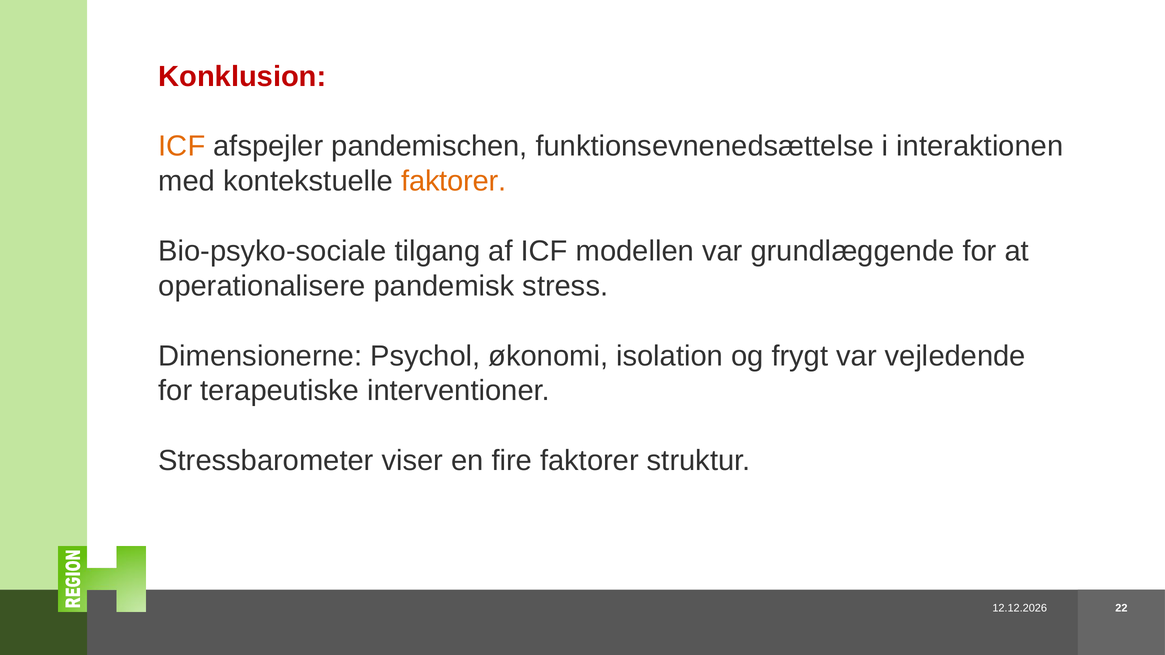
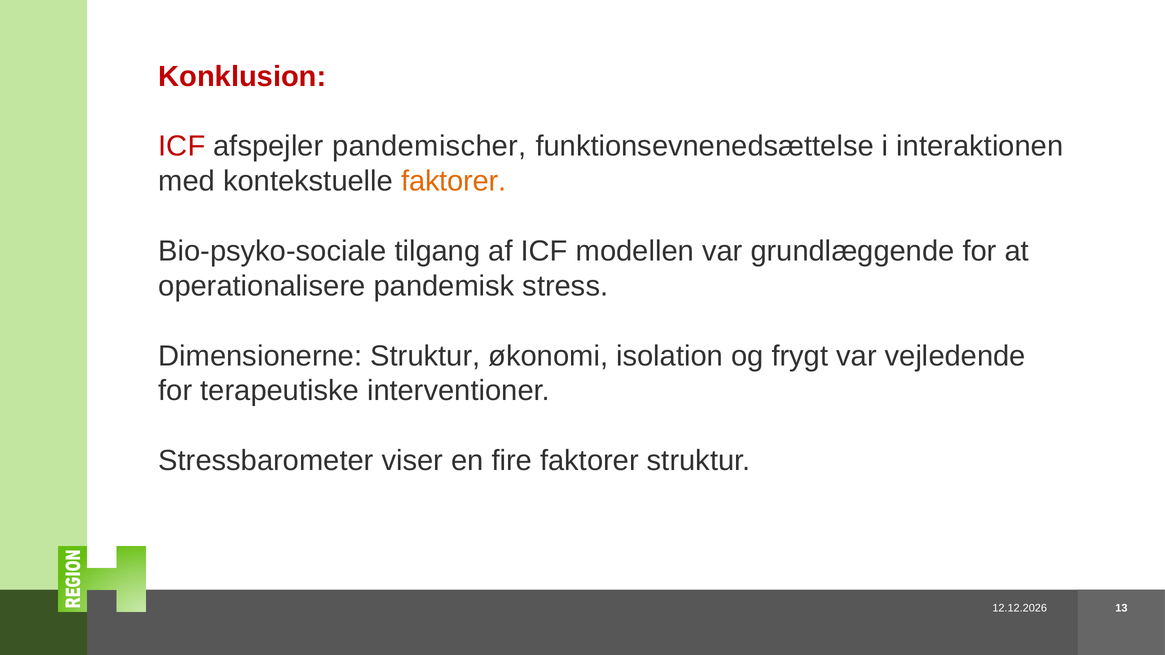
ICF at (182, 146) colour: orange -> red
pandemischen: pandemischen -> pandemischer
Dimensionerne Psychol: Psychol -> Struktur
22: 22 -> 13
